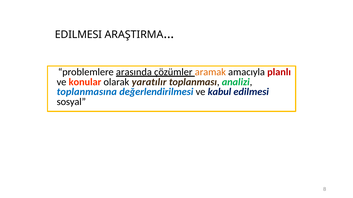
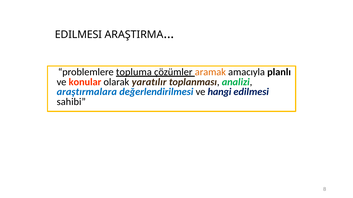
arasında: arasında -> topluma
planlı colour: red -> black
toplanmasına: toplanmasına -> araştırmalara
kabul: kabul -> hangi
sosyal: sosyal -> sahibi
